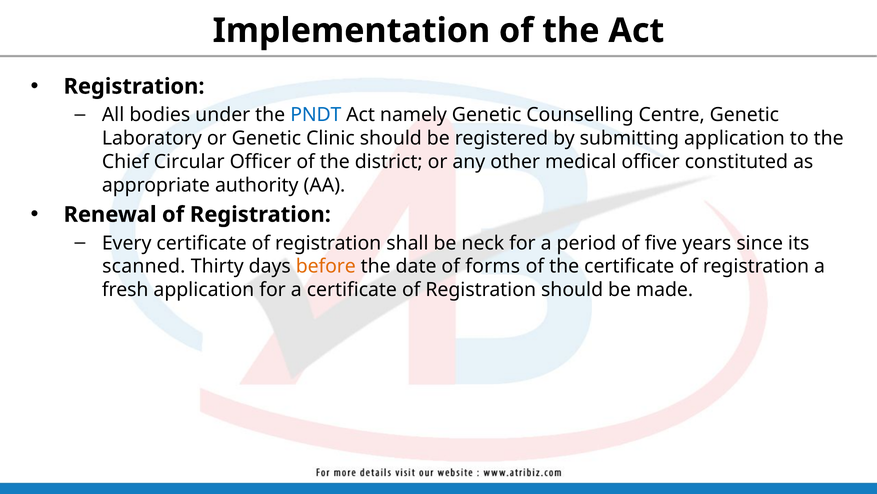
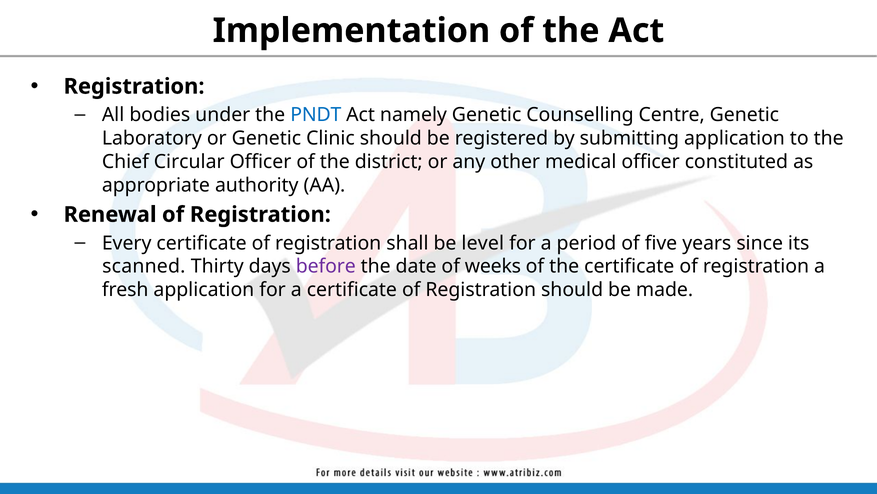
neck: neck -> level
before colour: orange -> purple
forms: forms -> weeks
